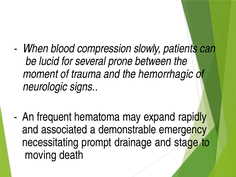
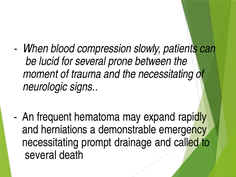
the hemorrhagic: hemorrhagic -> necessitating
associated: associated -> herniations
stage: stage -> called
moving at (41, 155): moving -> several
